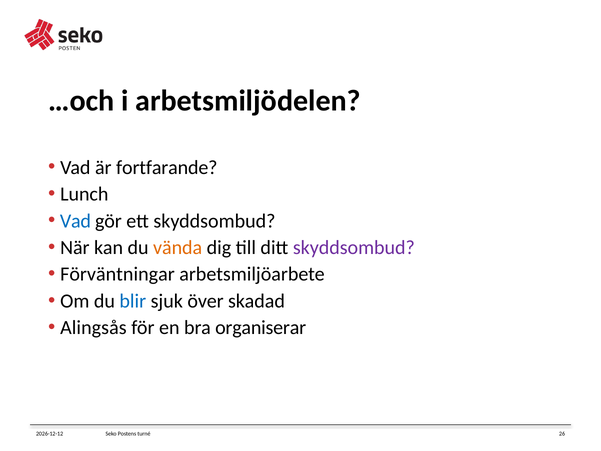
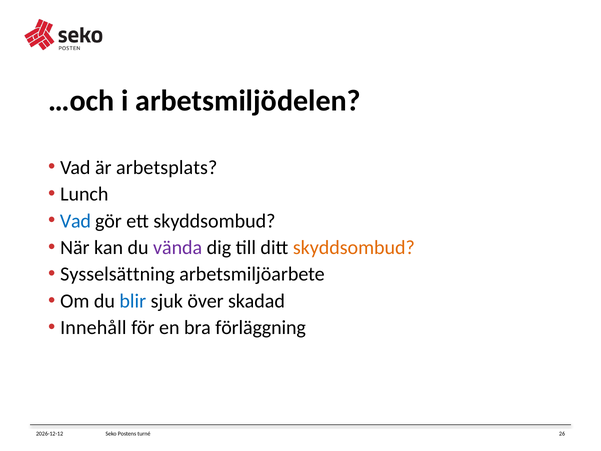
fortfarande: fortfarande -> arbetsplats
vända colour: orange -> purple
skyddsombud at (354, 248) colour: purple -> orange
Förväntningar: Förväntningar -> Sysselsättning
Alingsås: Alingsås -> Innehåll
organiserar: organiserar -> förläggning
